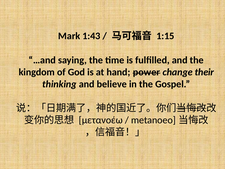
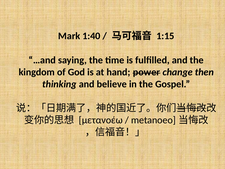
1:43: 1:43 -> 1:40
their: their -> then
